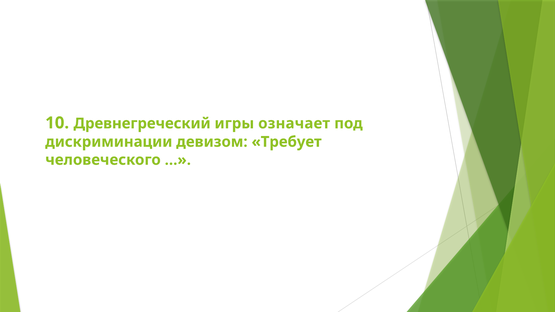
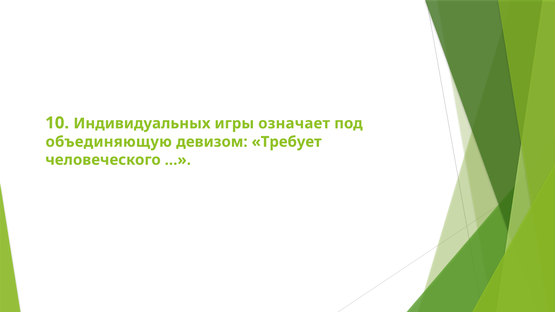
Древнегреческий: Древнегреческий -> Индивидуальных
дискриминации: дискриминации -> объединяющую
